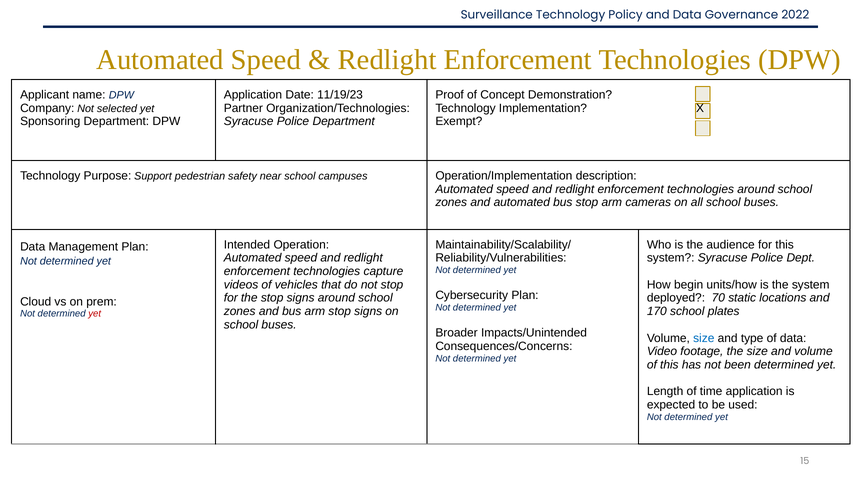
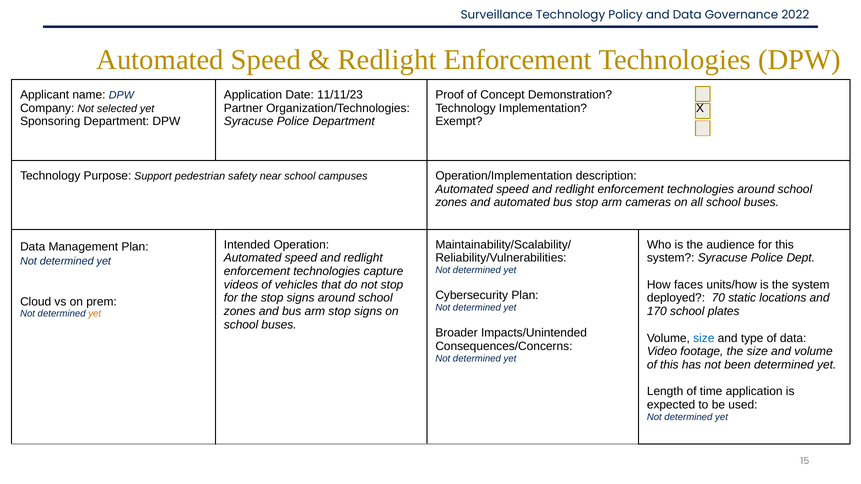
11/19/23: 11/19/23 -> 11/11/23
begin: begin -> faces
yet at (95, 314) colour: red -> orange
